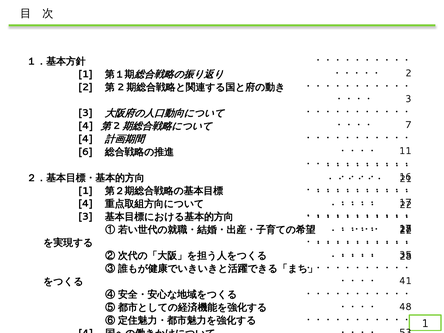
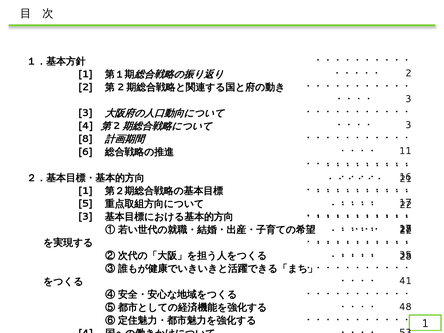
7 at (408, 125): 7 -> 3
4 at (86, 139): 4 -> 8
4 at (86, 204): 4 -> 5
